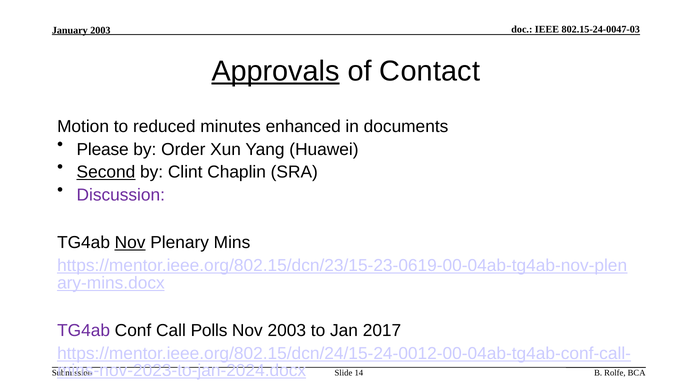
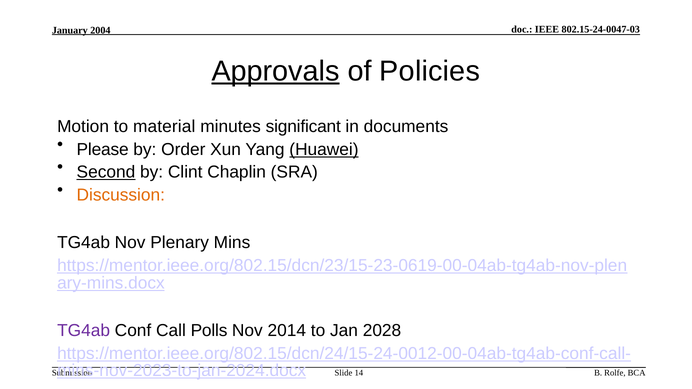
2003 at (100, 30): 2003 -> 2004
Contact: Contact -> Policies
reduced: reduced -> material
enhanced: enhanced -> significant
Huawei underline: none -> present
Discussion colour: purple -> orange
Nov at (130, 243) underline: present -> none
Nov 2003: 2003 -> 2014
2017: 2017 -> 2028
